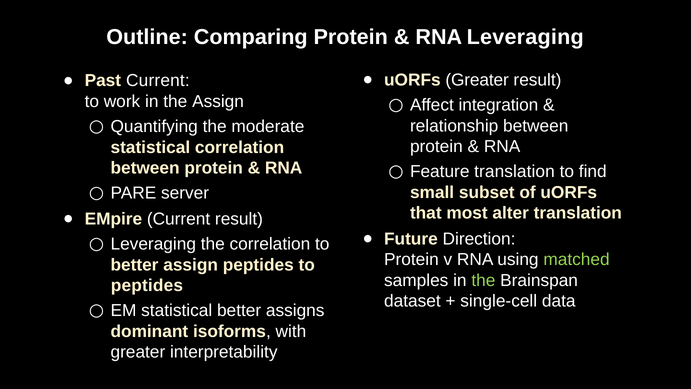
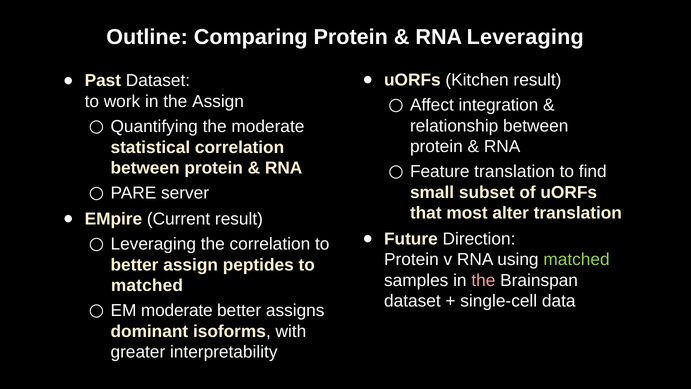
uORFs Greater: Greater -> Kitchen
Past Current: Current -> Dataset
the at (483, 280) colour: light green -> pink
peptides at (147, 285): peptides -> matched
EM statistical: statistical -> moderate
